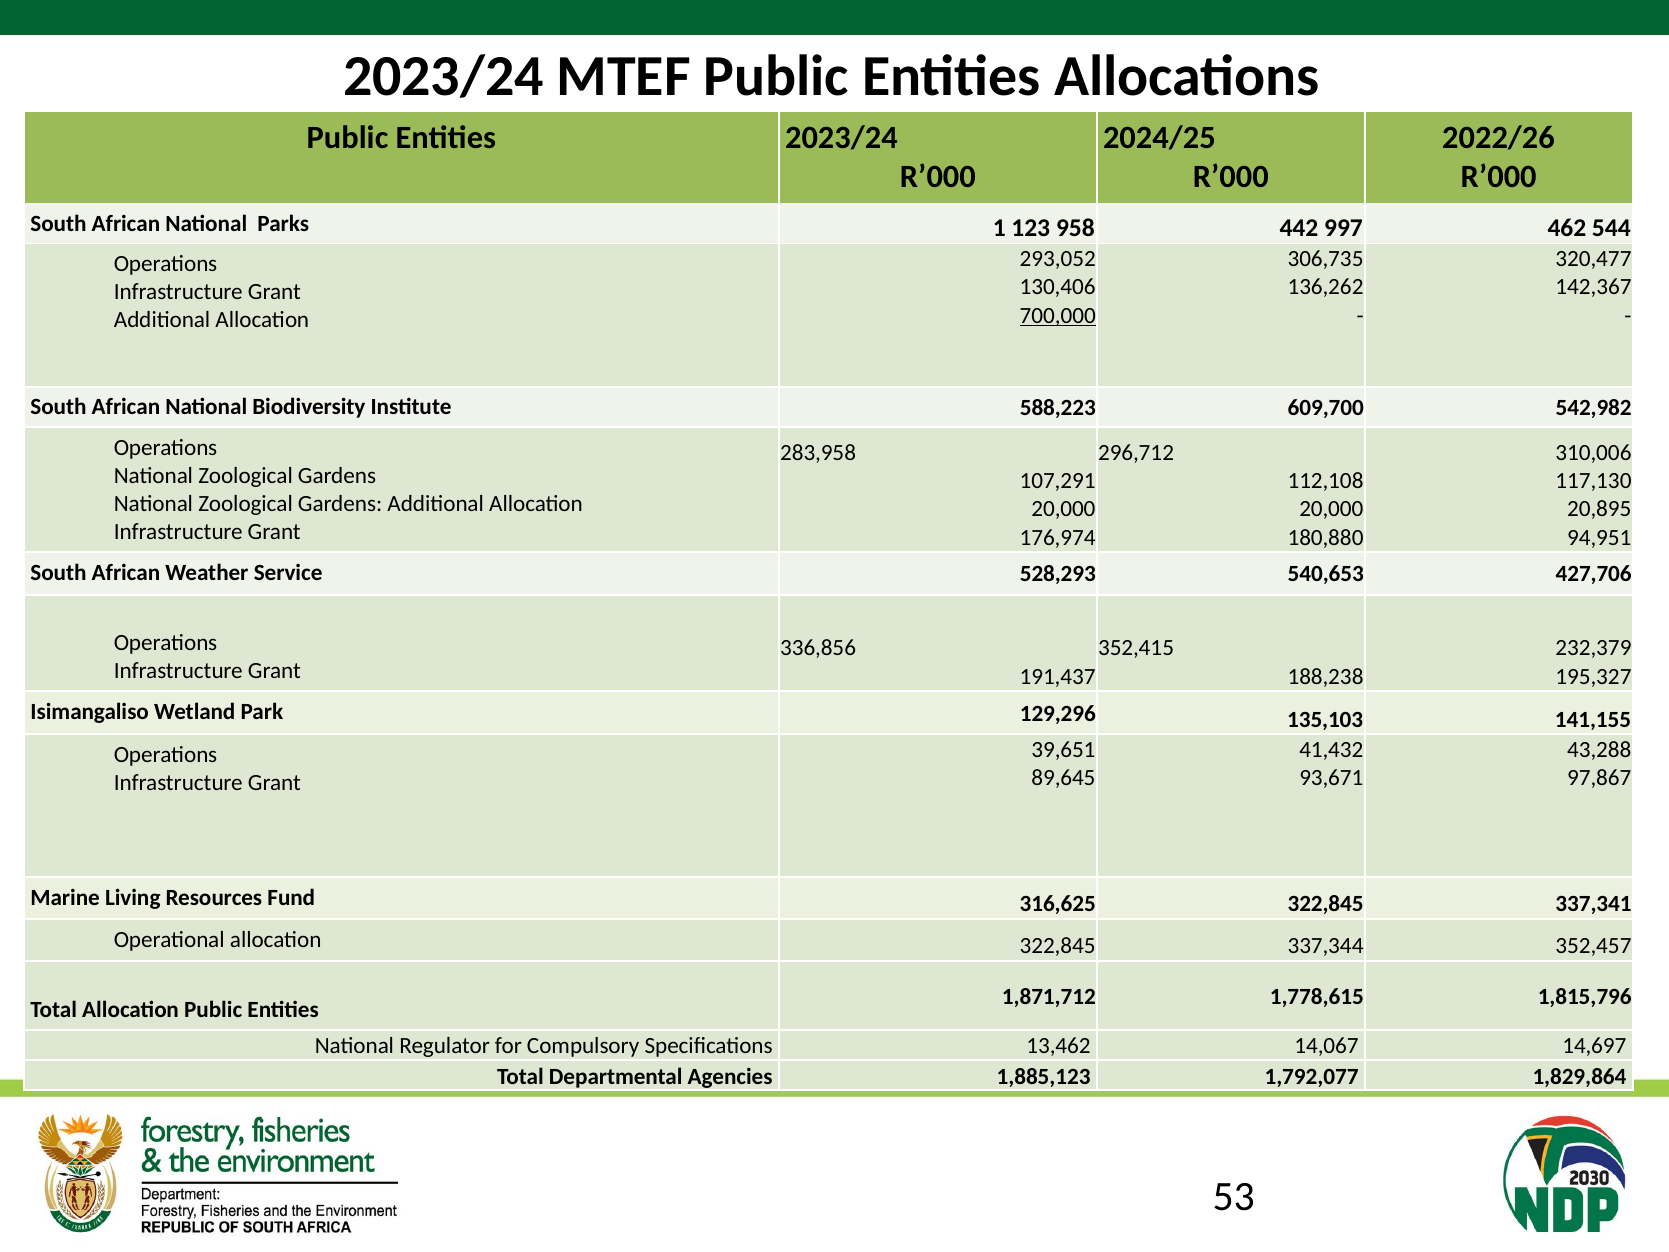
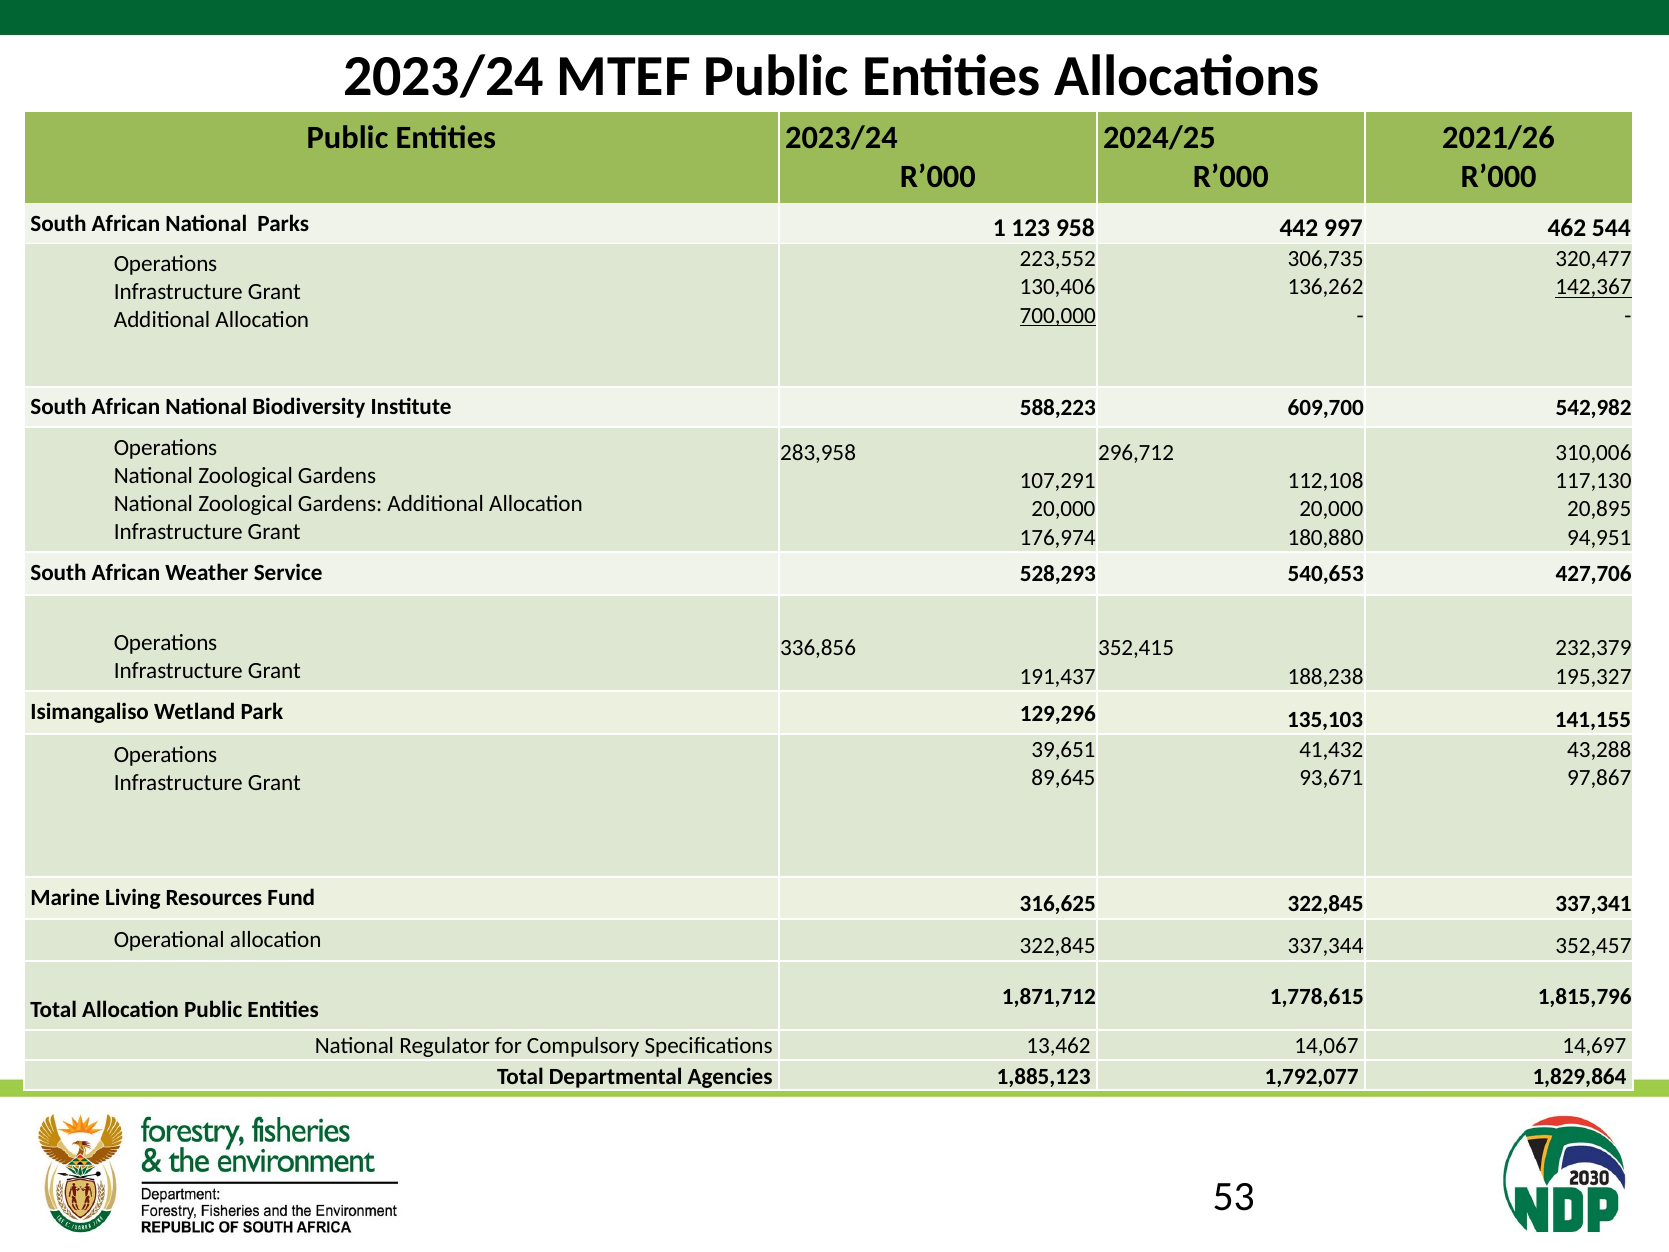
2022/26: 2022/26 -> 2021/26
293,052: 293,052 -> 223,552
142,367 underline: none -> present
